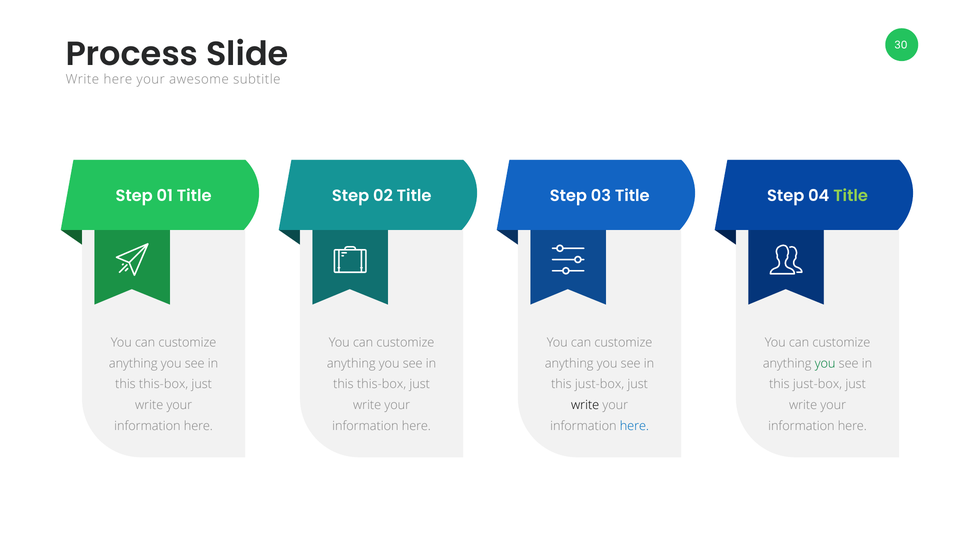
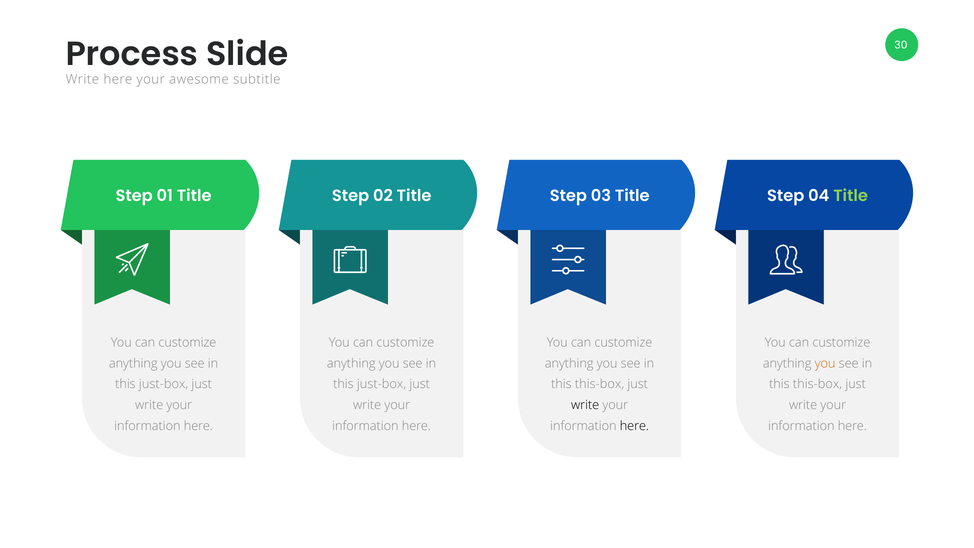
you at (825, 363) colour: green -> orange
this-box at (164, 384): this-box -> just-box
this-box at (382, 384): this-box -> just-box
just-box at (599, 384): just-box -> this-box
just-box at (817, 384): just-box -> this-box
here at (634, 426) colour: blue -> black
